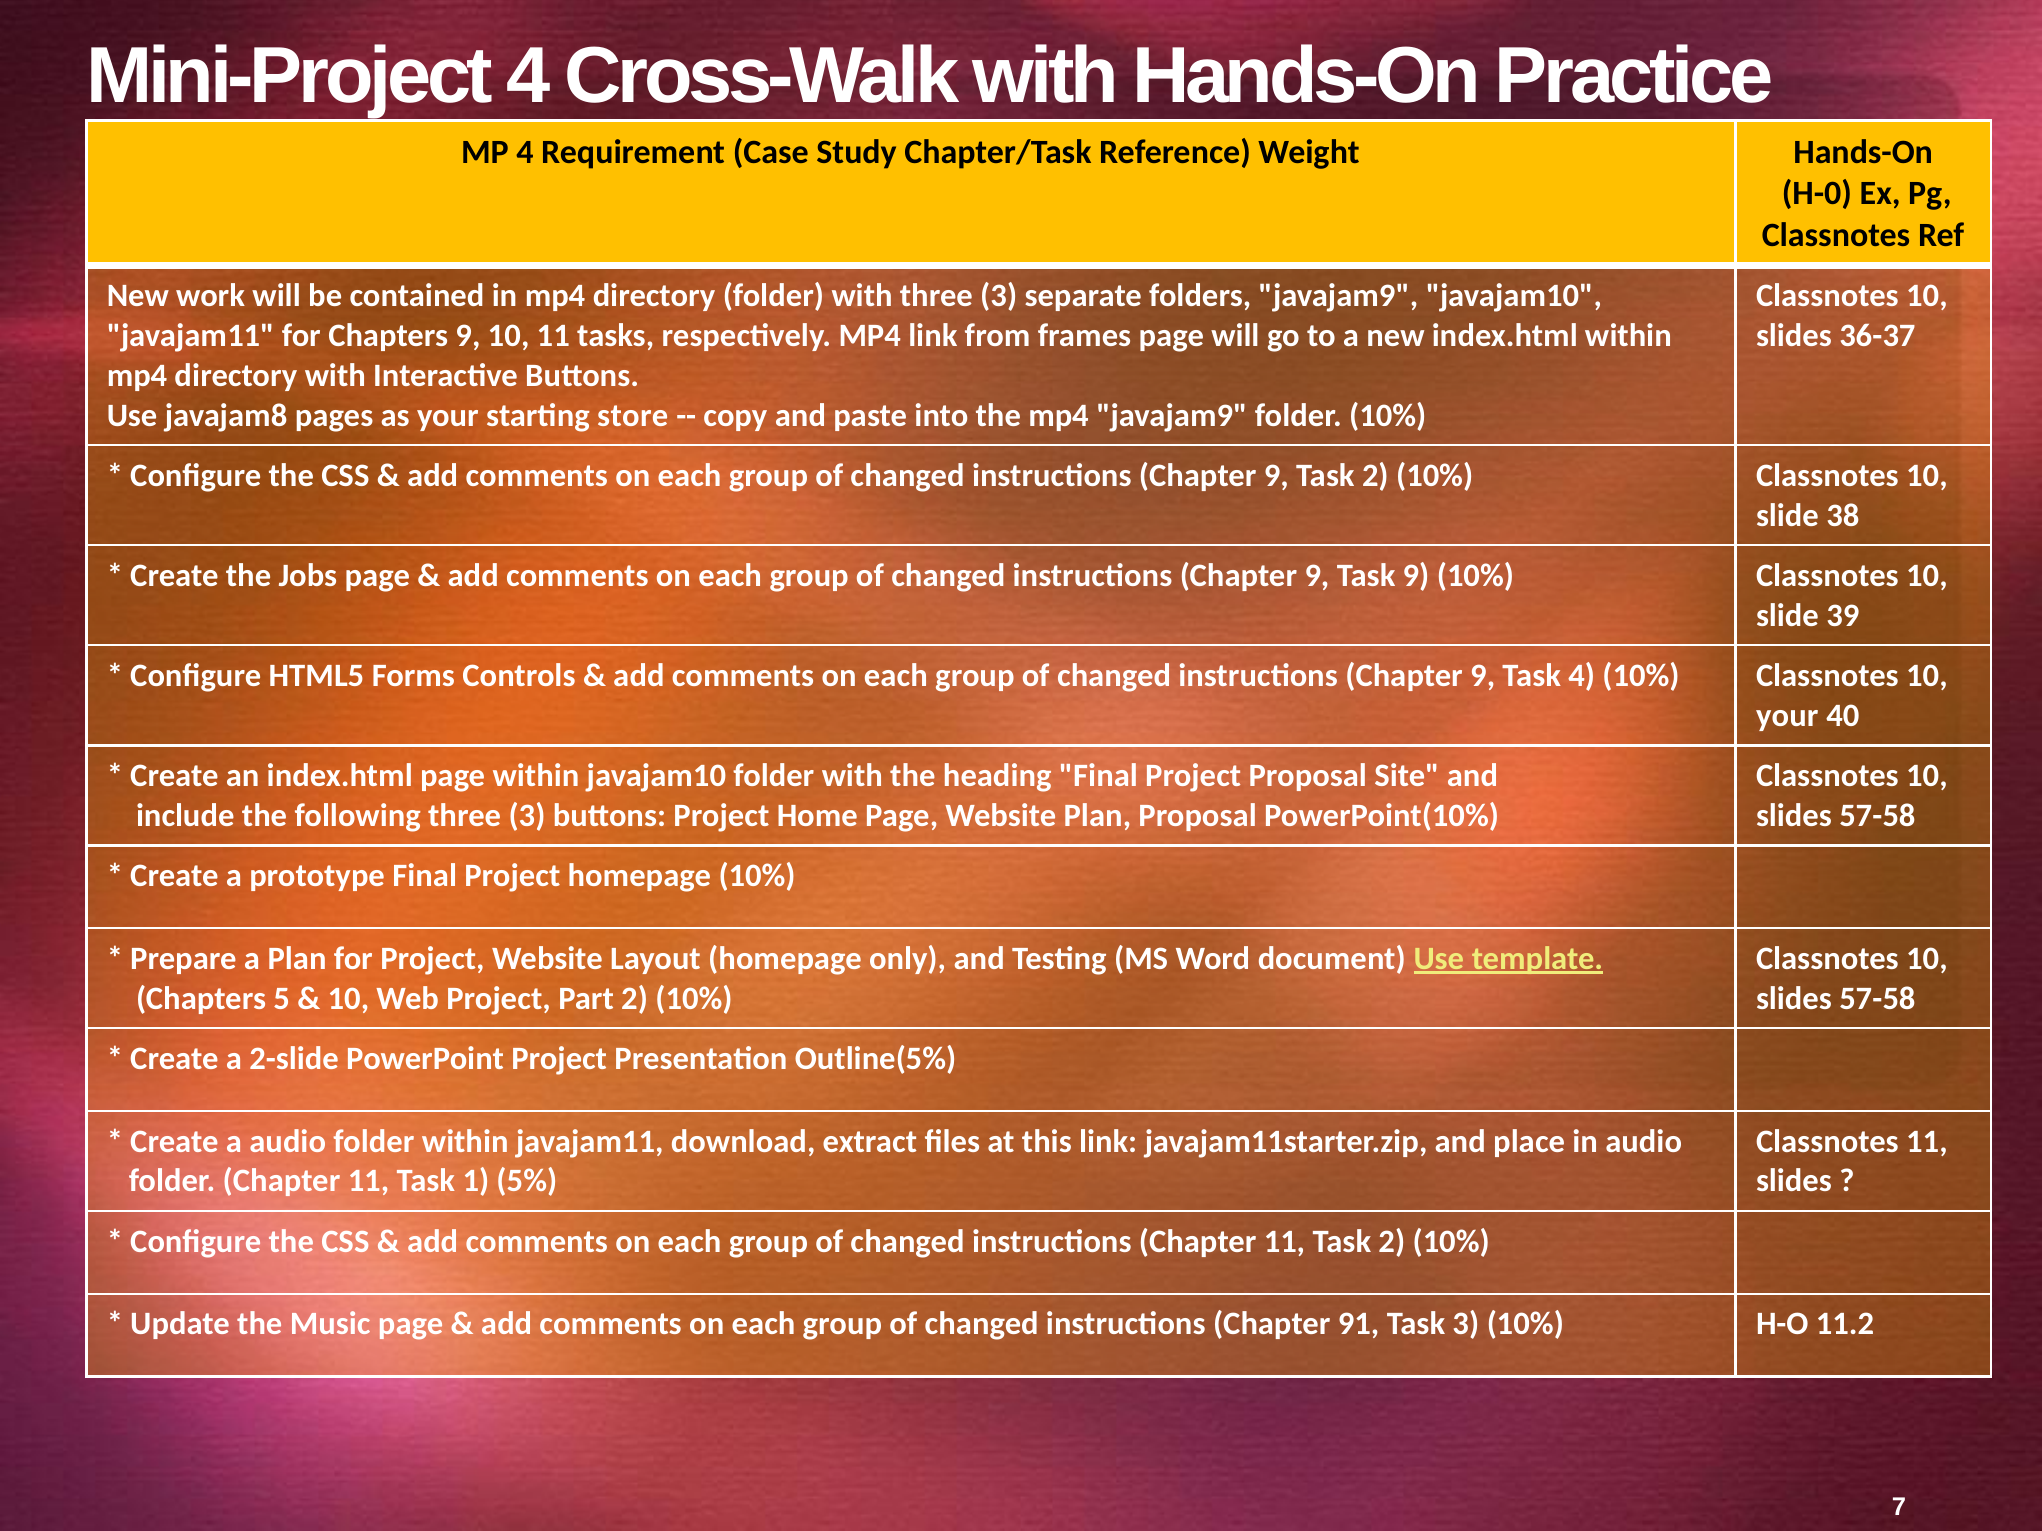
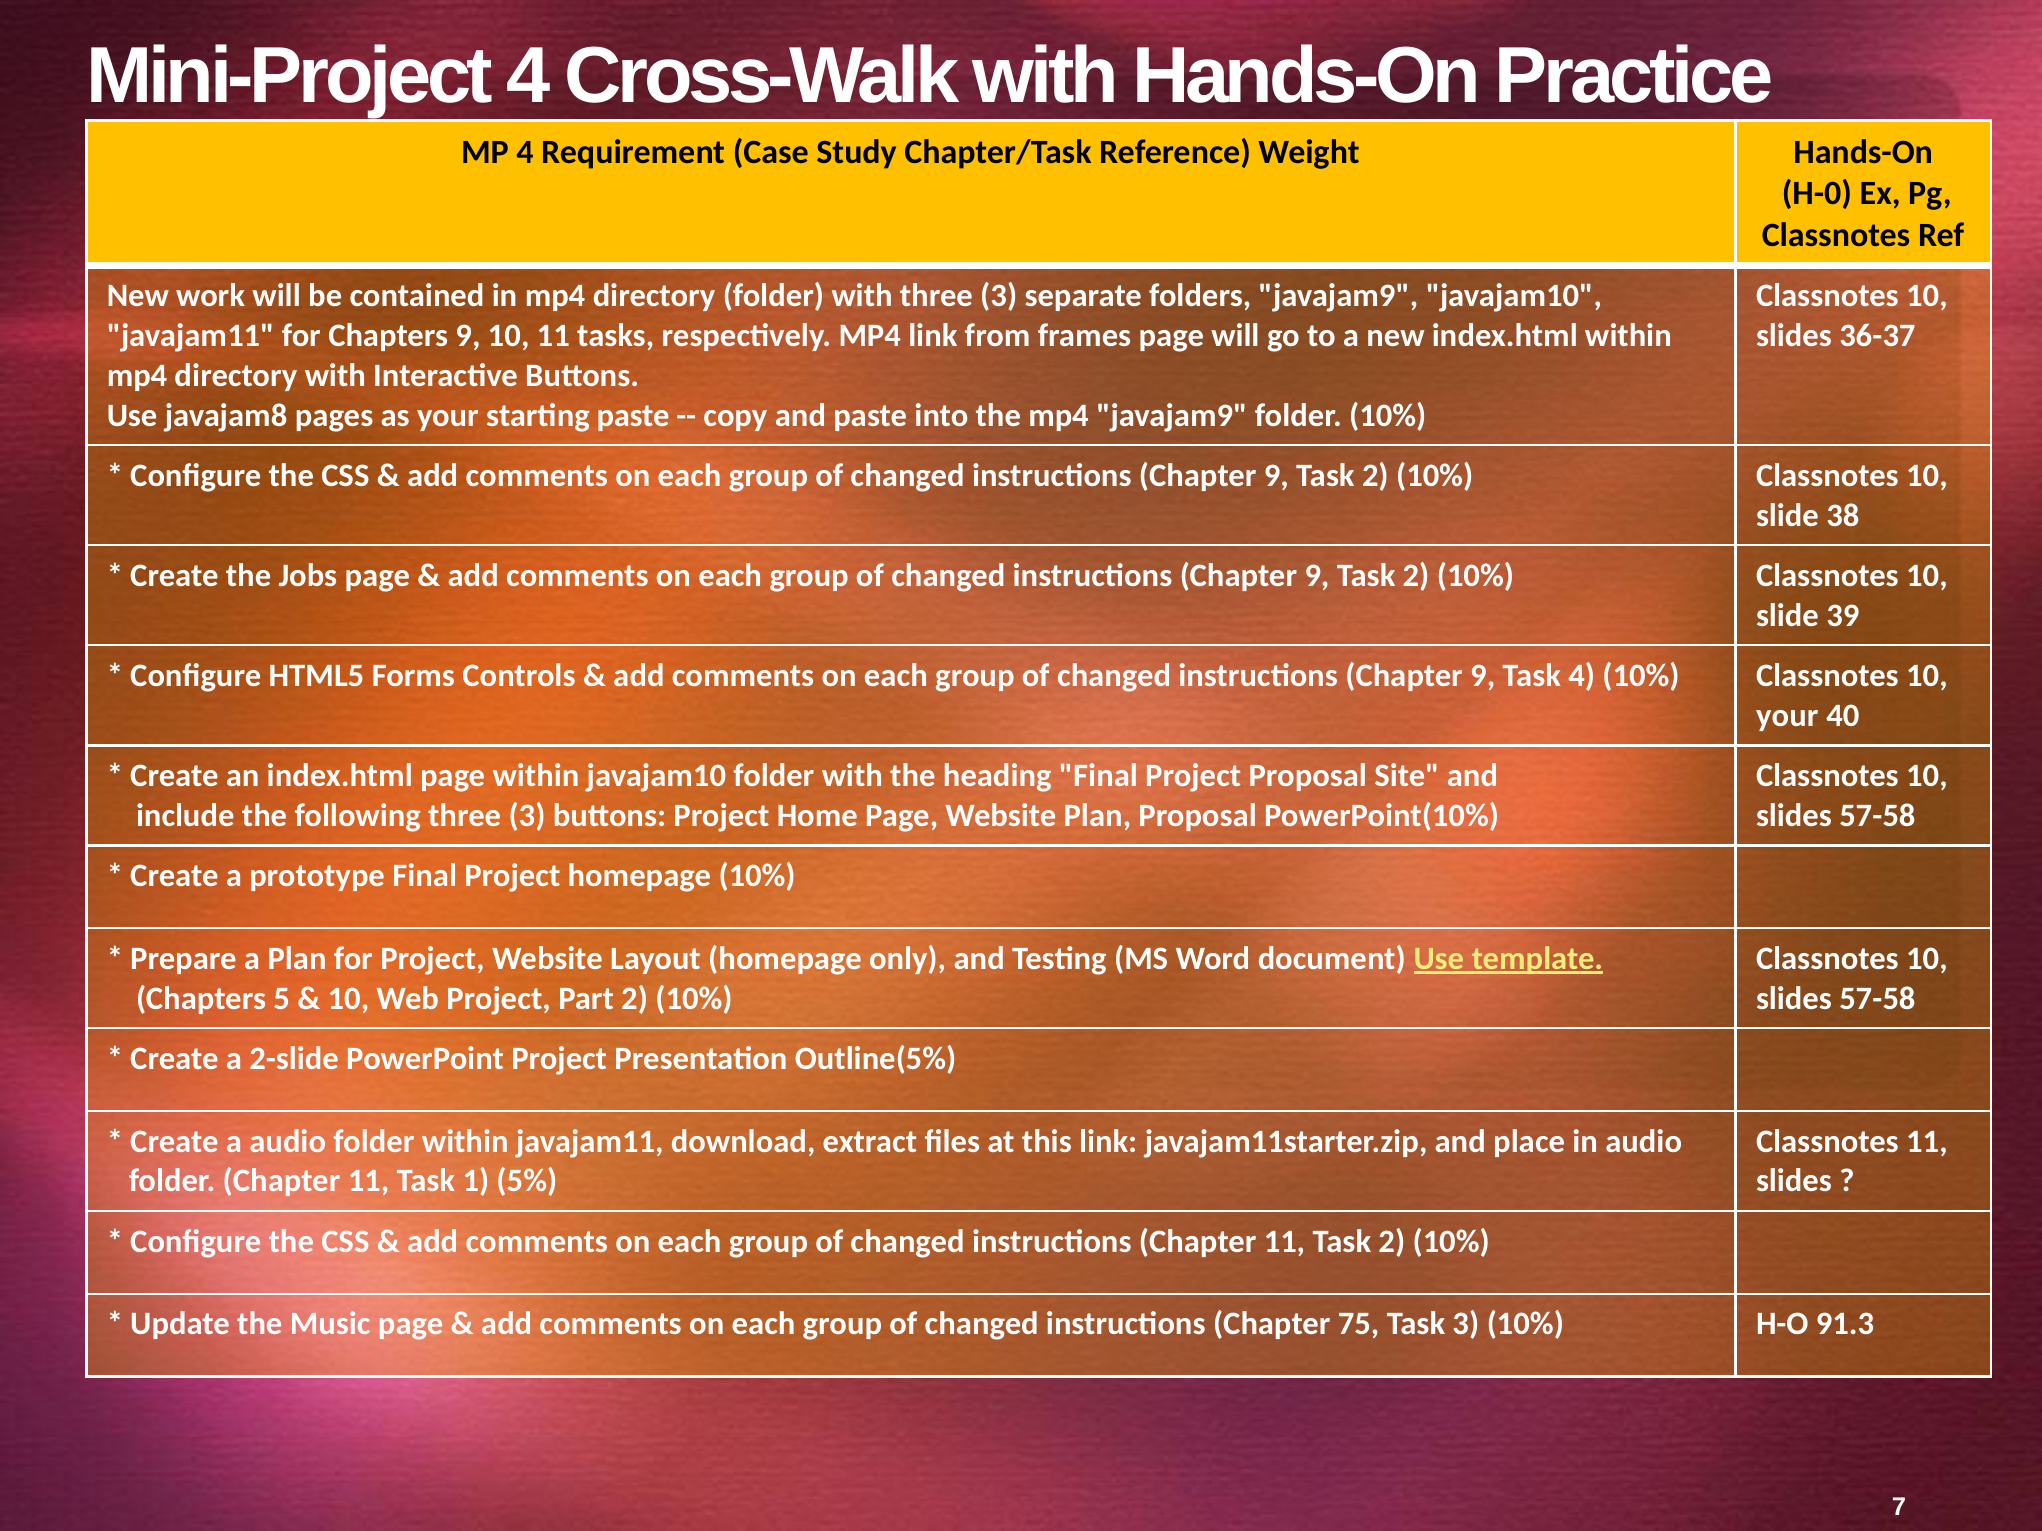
starting store: store -> paste
9 at (1416, 576): 9 -> 2
91: 91 -> 75
11.2: 11.2 -> 91.3
